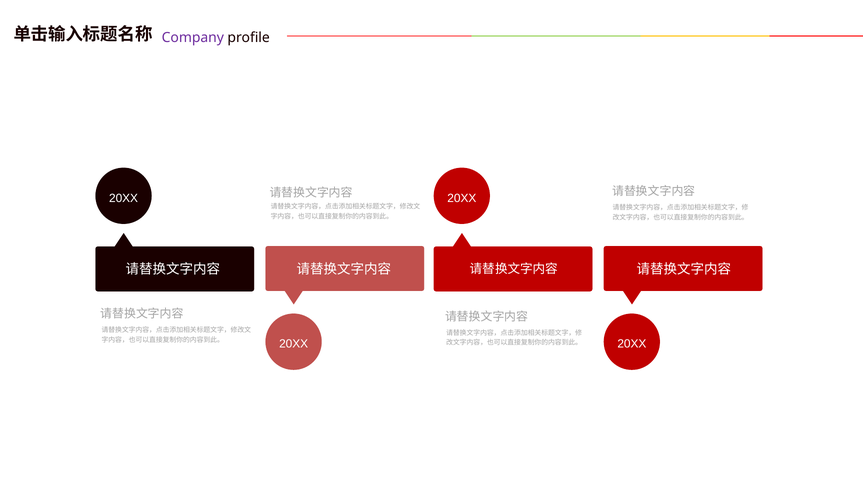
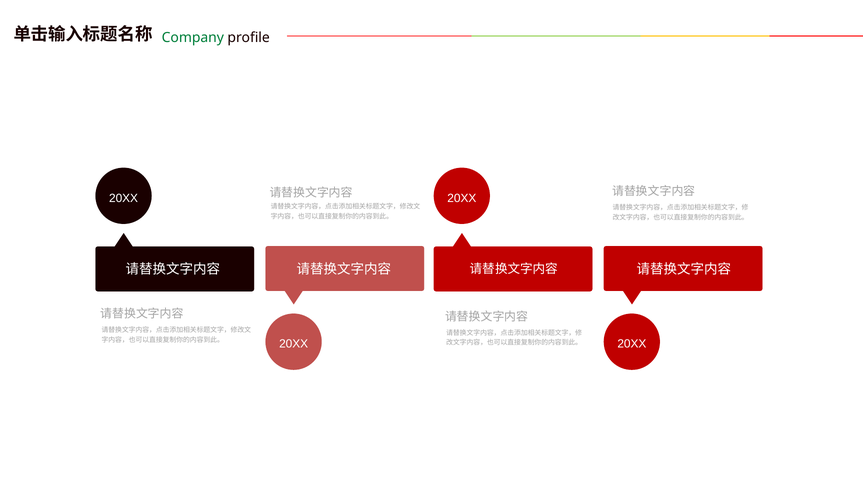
Company colour: purple -> green
